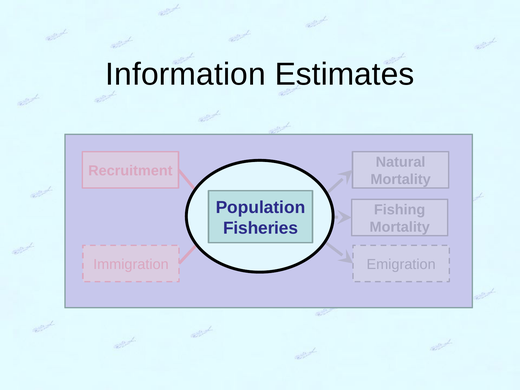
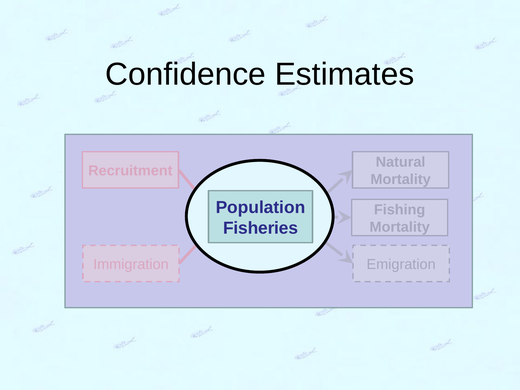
Information: Information -> Confidence
